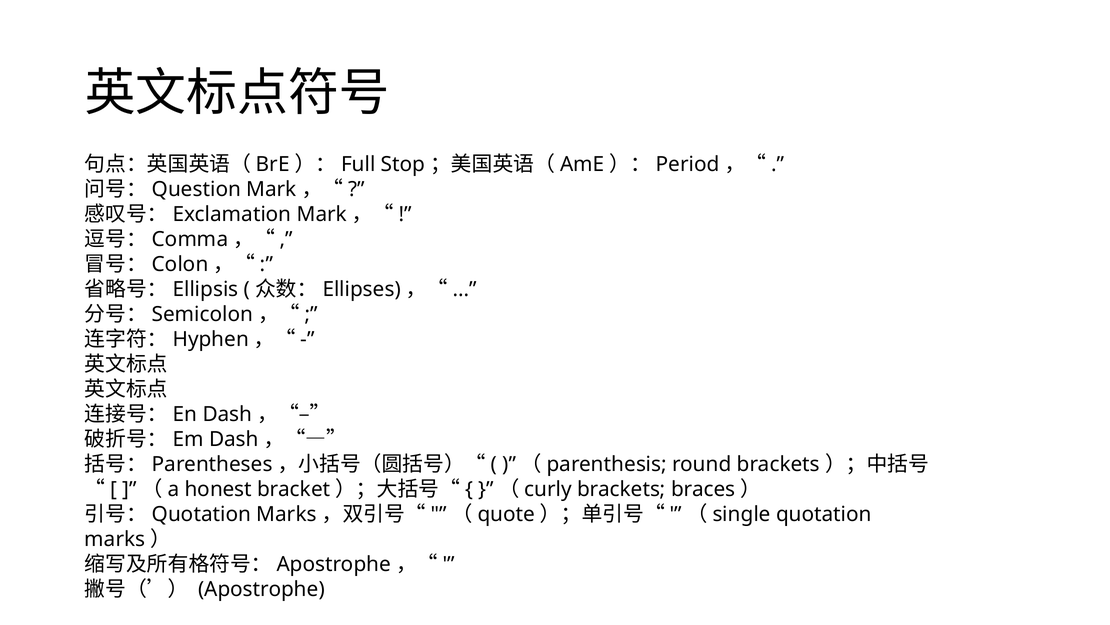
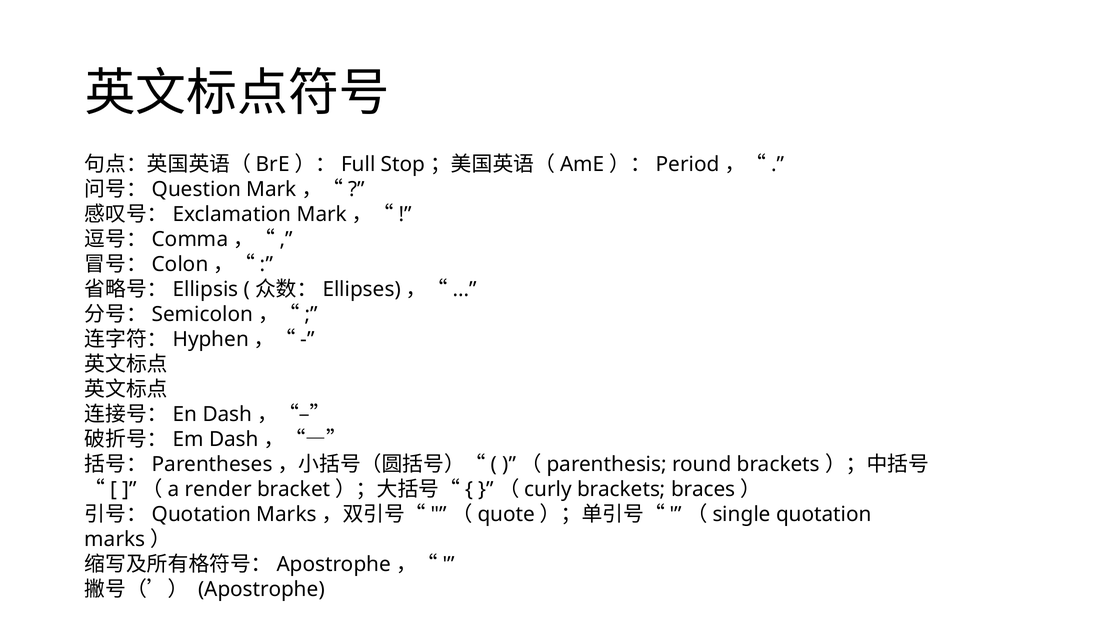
honest: honest -> render
